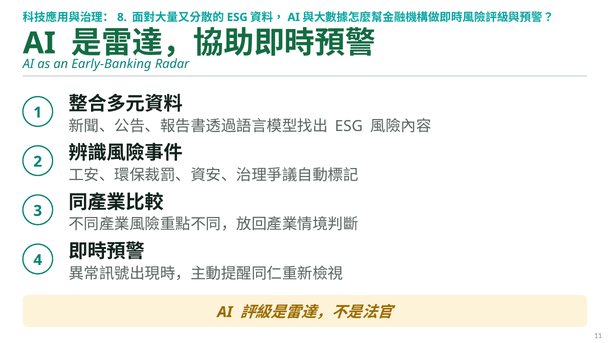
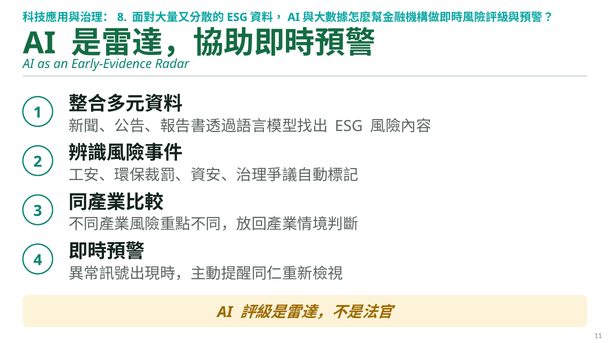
Early-Banking: Early-Banking -> Early-Evidence
